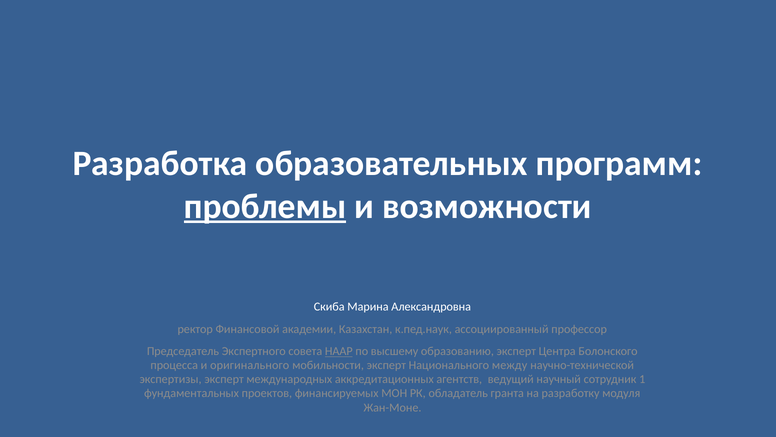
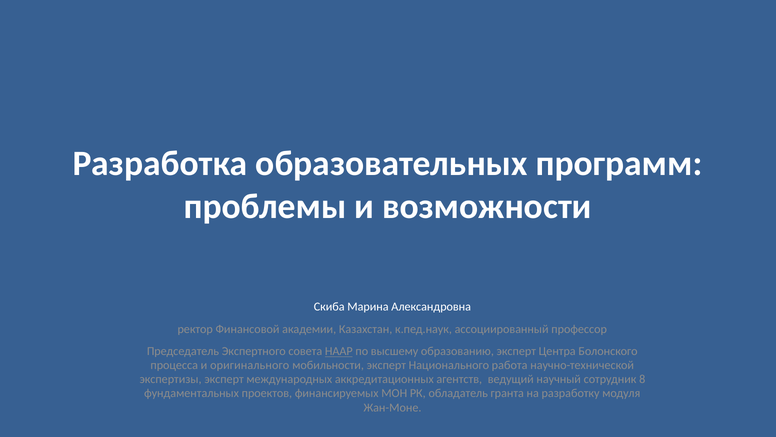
проблемы underline: present -> none
между: между -> работа
1: 1 -> 8
